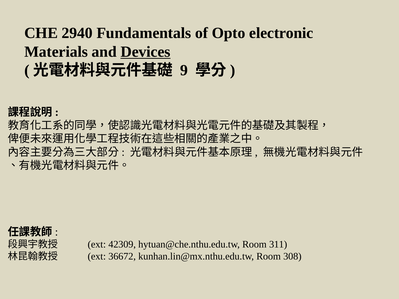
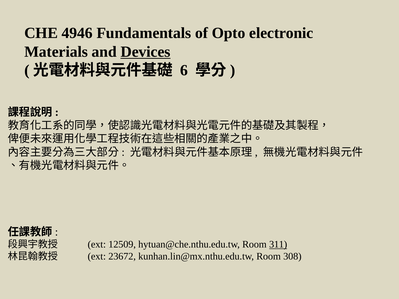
2940: 2940 -> 4946
9: 9 -> 6
42309: 42309 -> 12509
311 underline: none -> present
36672: 36672 -> 23672
